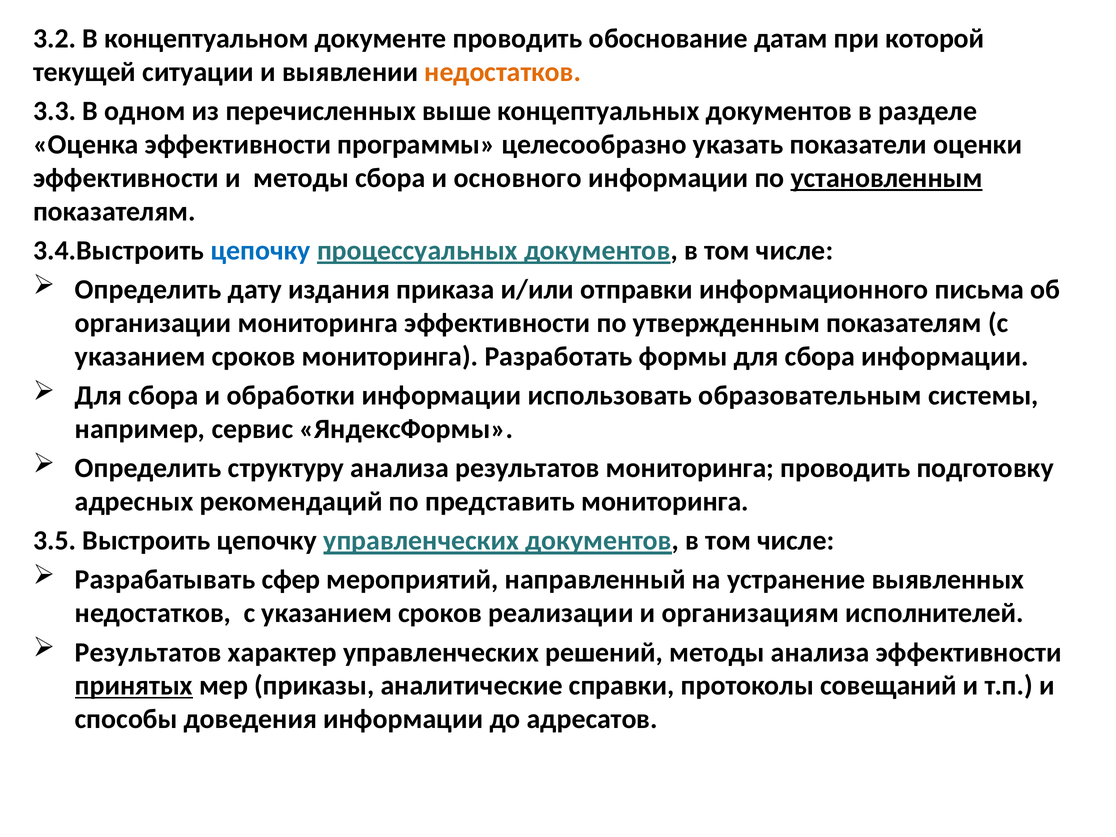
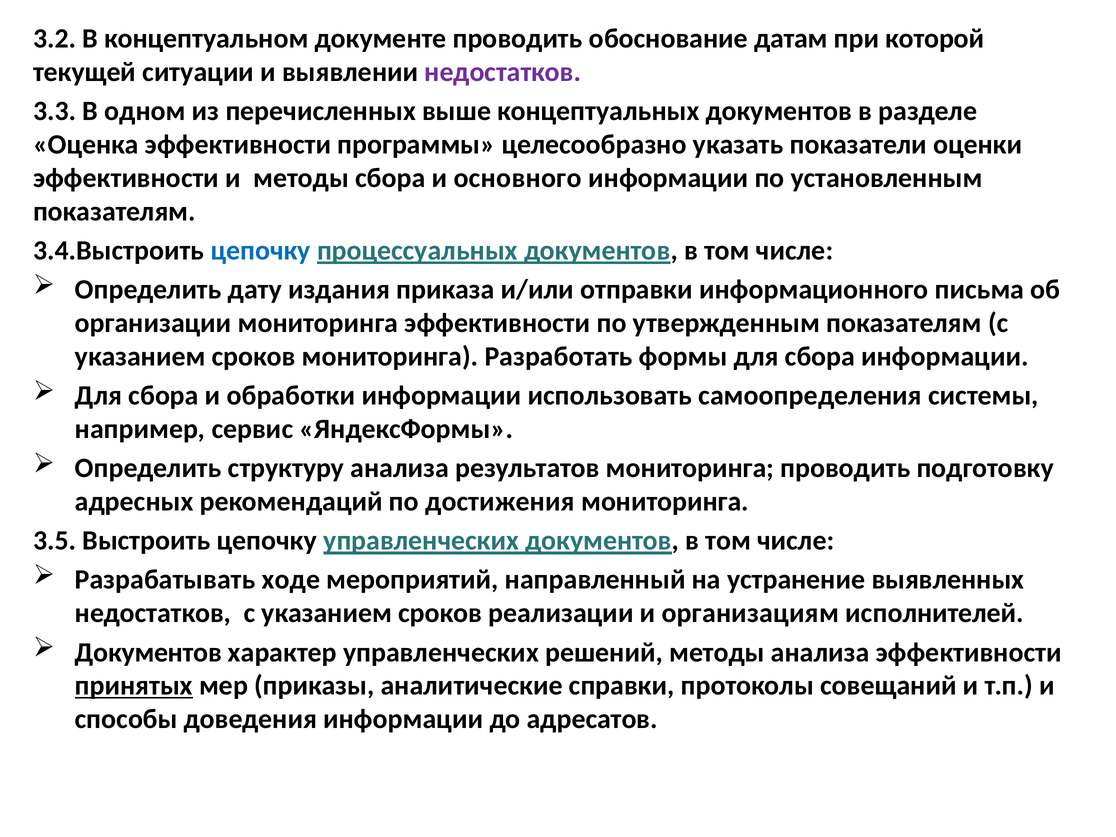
недостатков at (503, 72) colour: orange -> purple
установленным underline: present -> none
образовательным: образовательным -> самоопределения
представить: представить -> достижения
сфер: сфер -> ходе
Результатов at (148, 652): Результатов -> Документов
